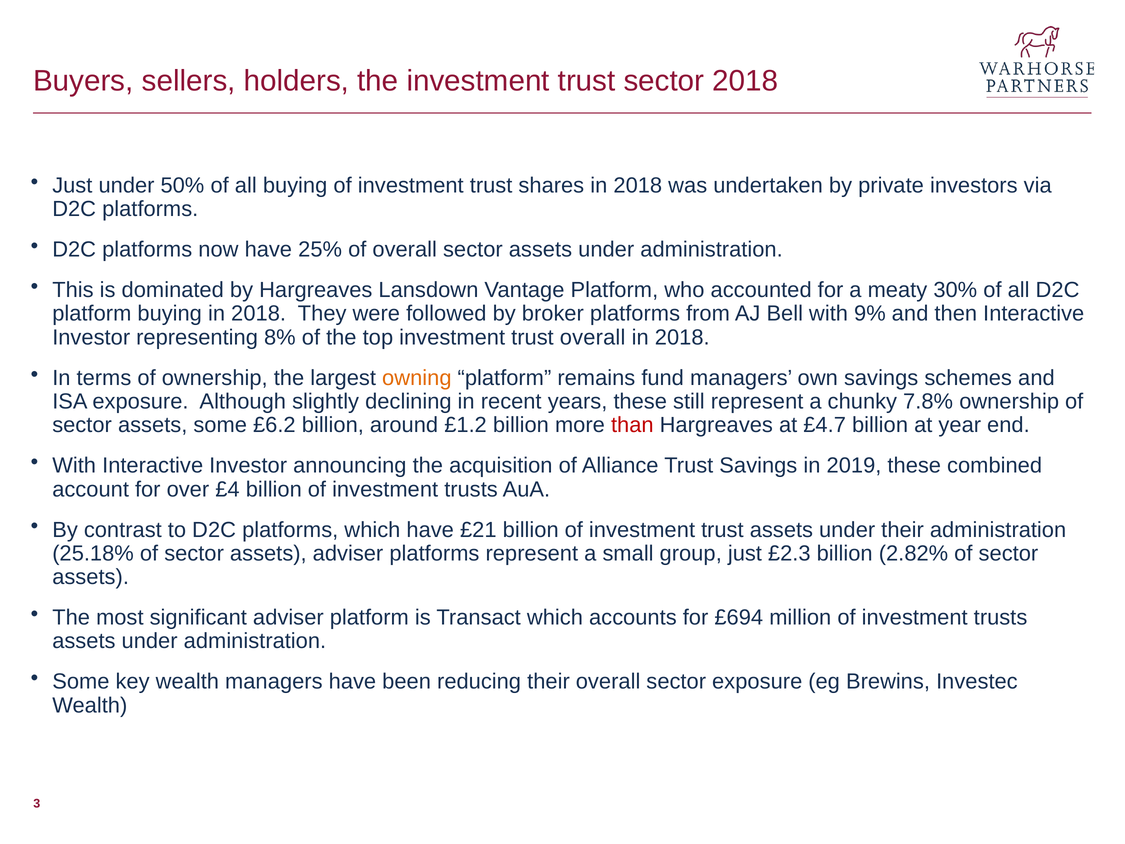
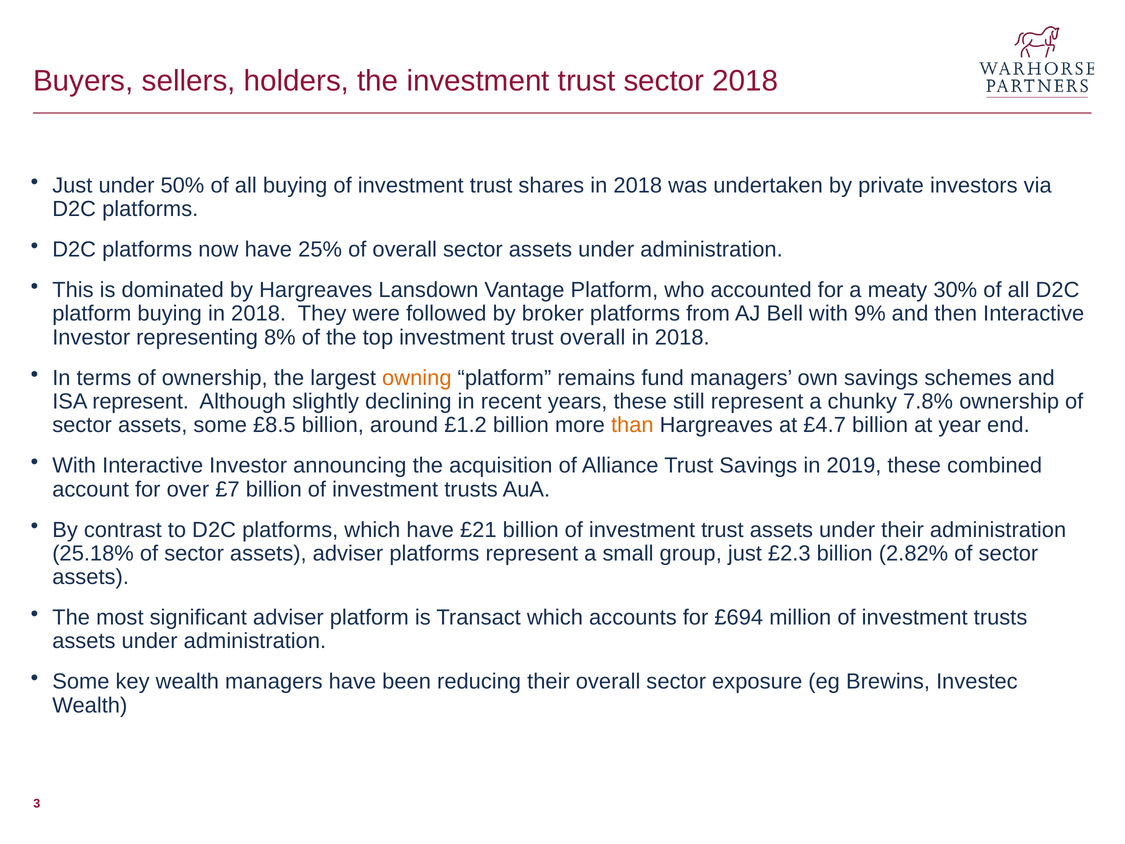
ISA exposure: exposure -> represent
£6.2: £6.2 -> £8.5
than colour: red -> orange
£4: £4 -> £7
